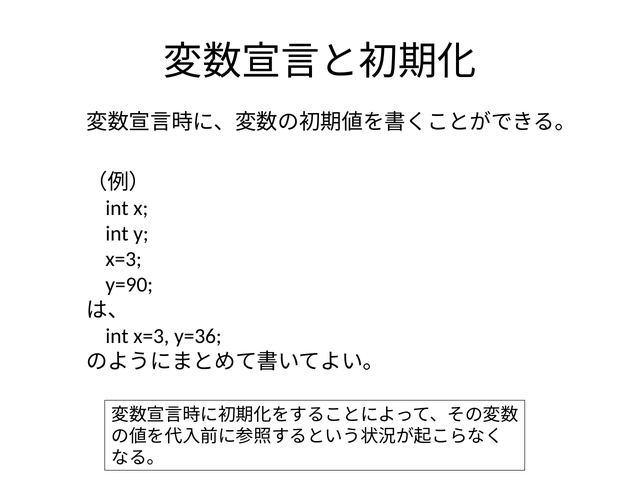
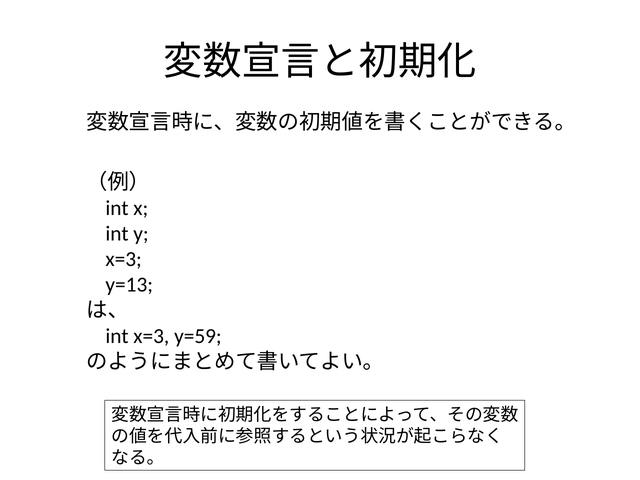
y=90: y=90 -> y=13
y=36: y=36 -> y=59
